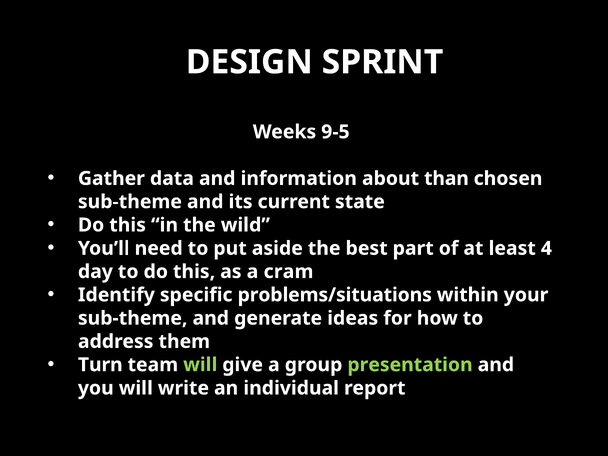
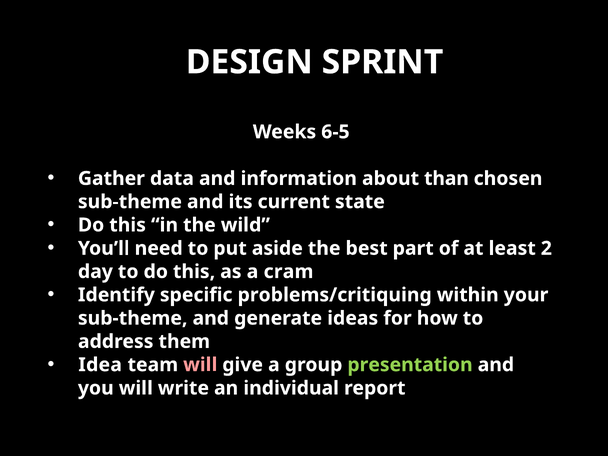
9-5: 9-5 -> 6-5
4: 4 -> 2
problems/situations: problems/situations -> problems/critiquing
Turn: Turn -> Idea
will at (200, 365) colour: light green -> pink
